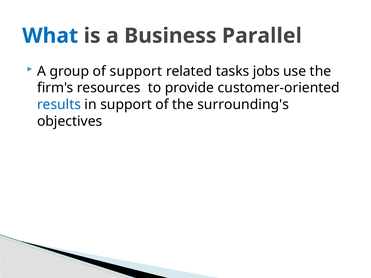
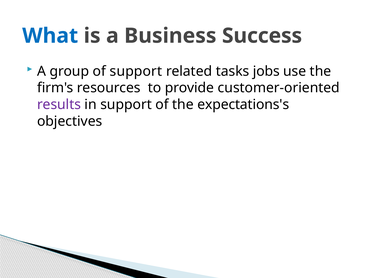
Parallel: Parallel -> Success
results colour: blue -> purple
surrounding's: surrounding's -> expectations's
